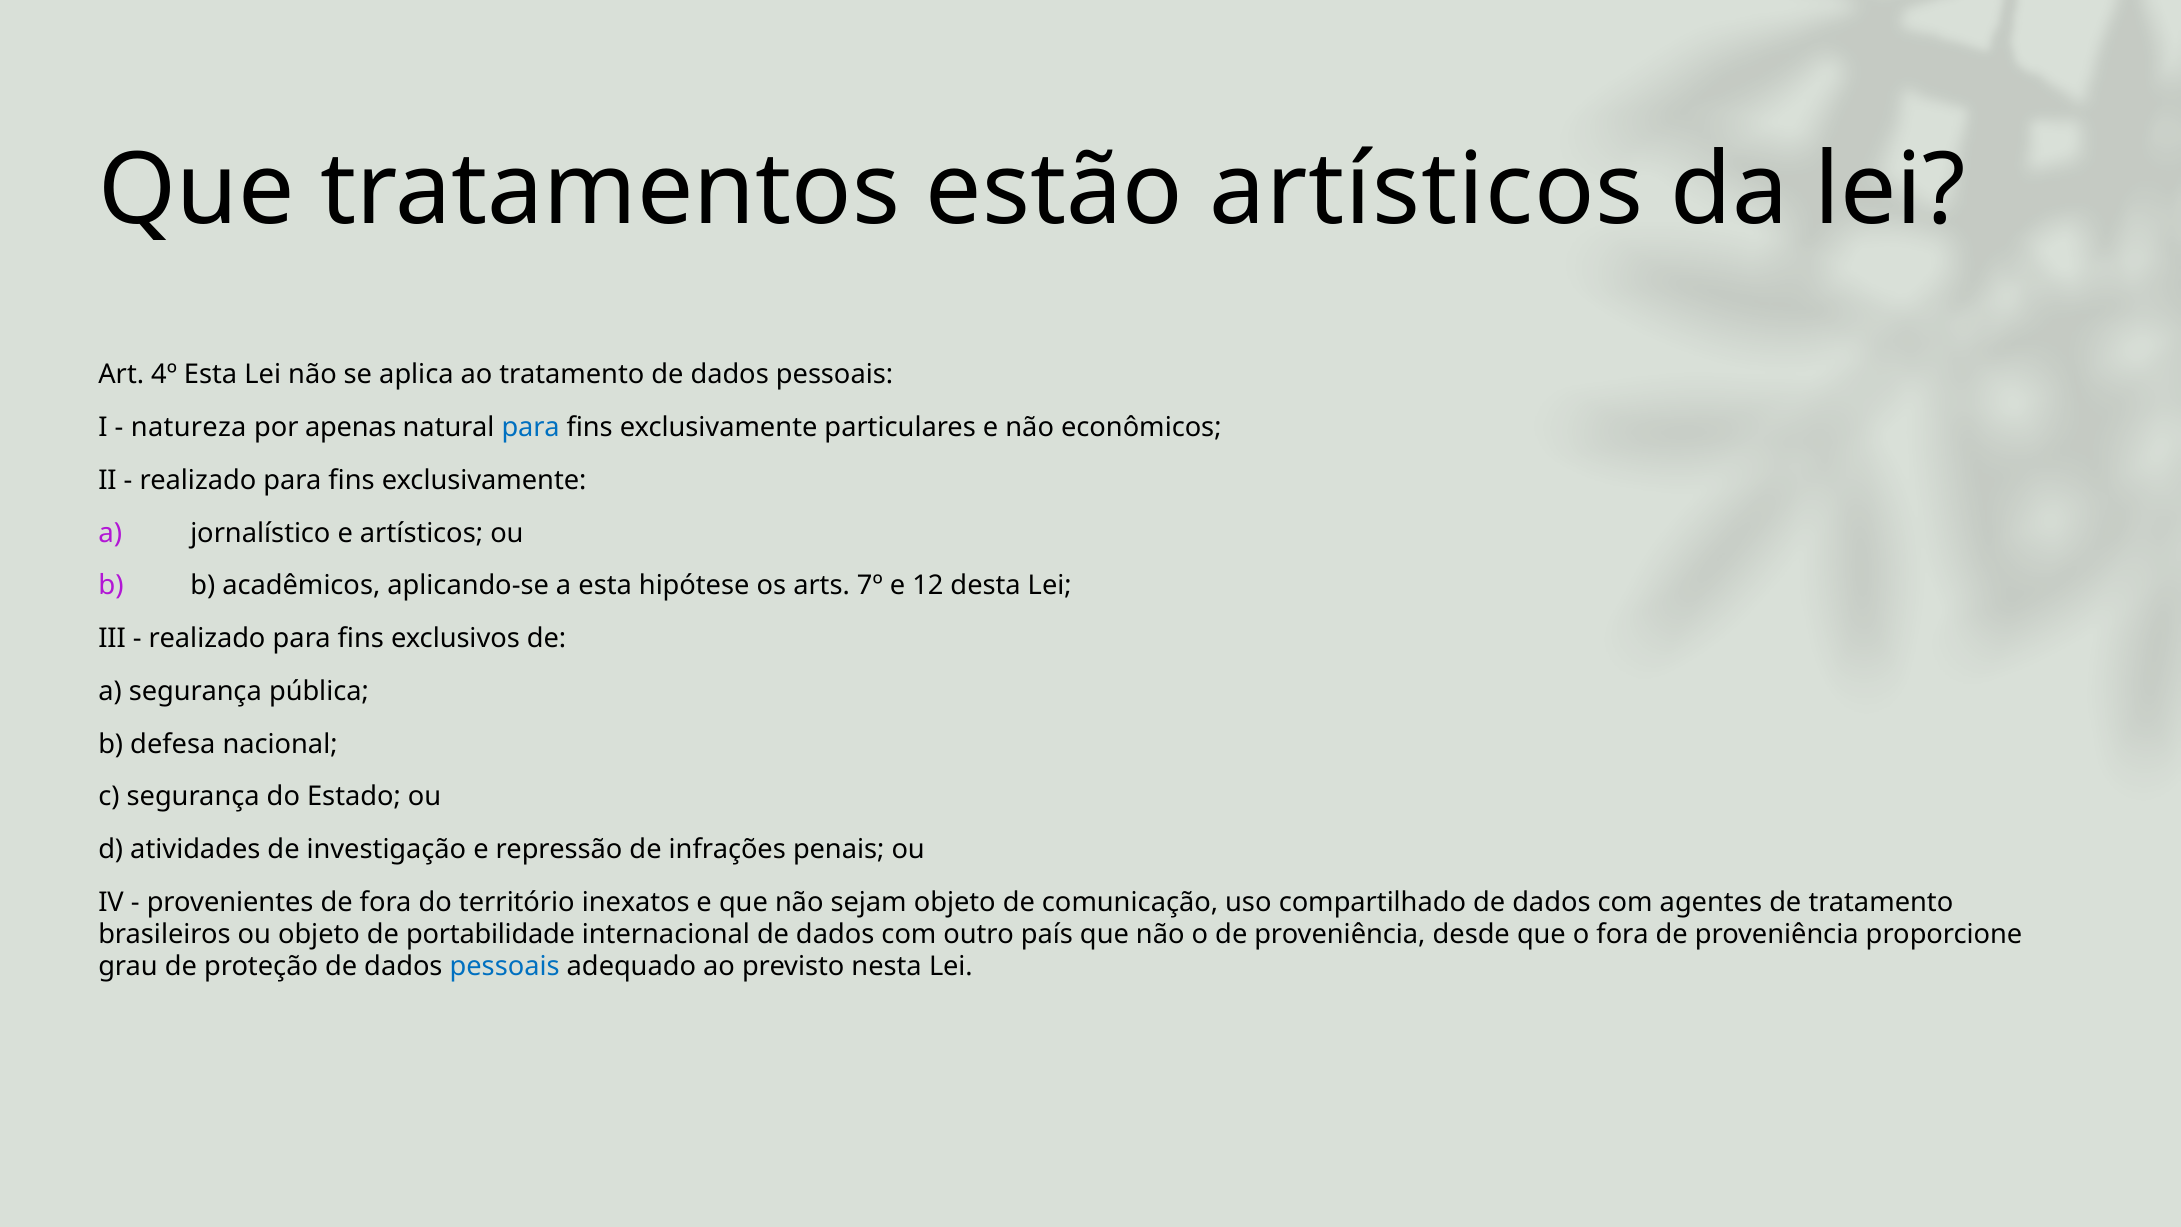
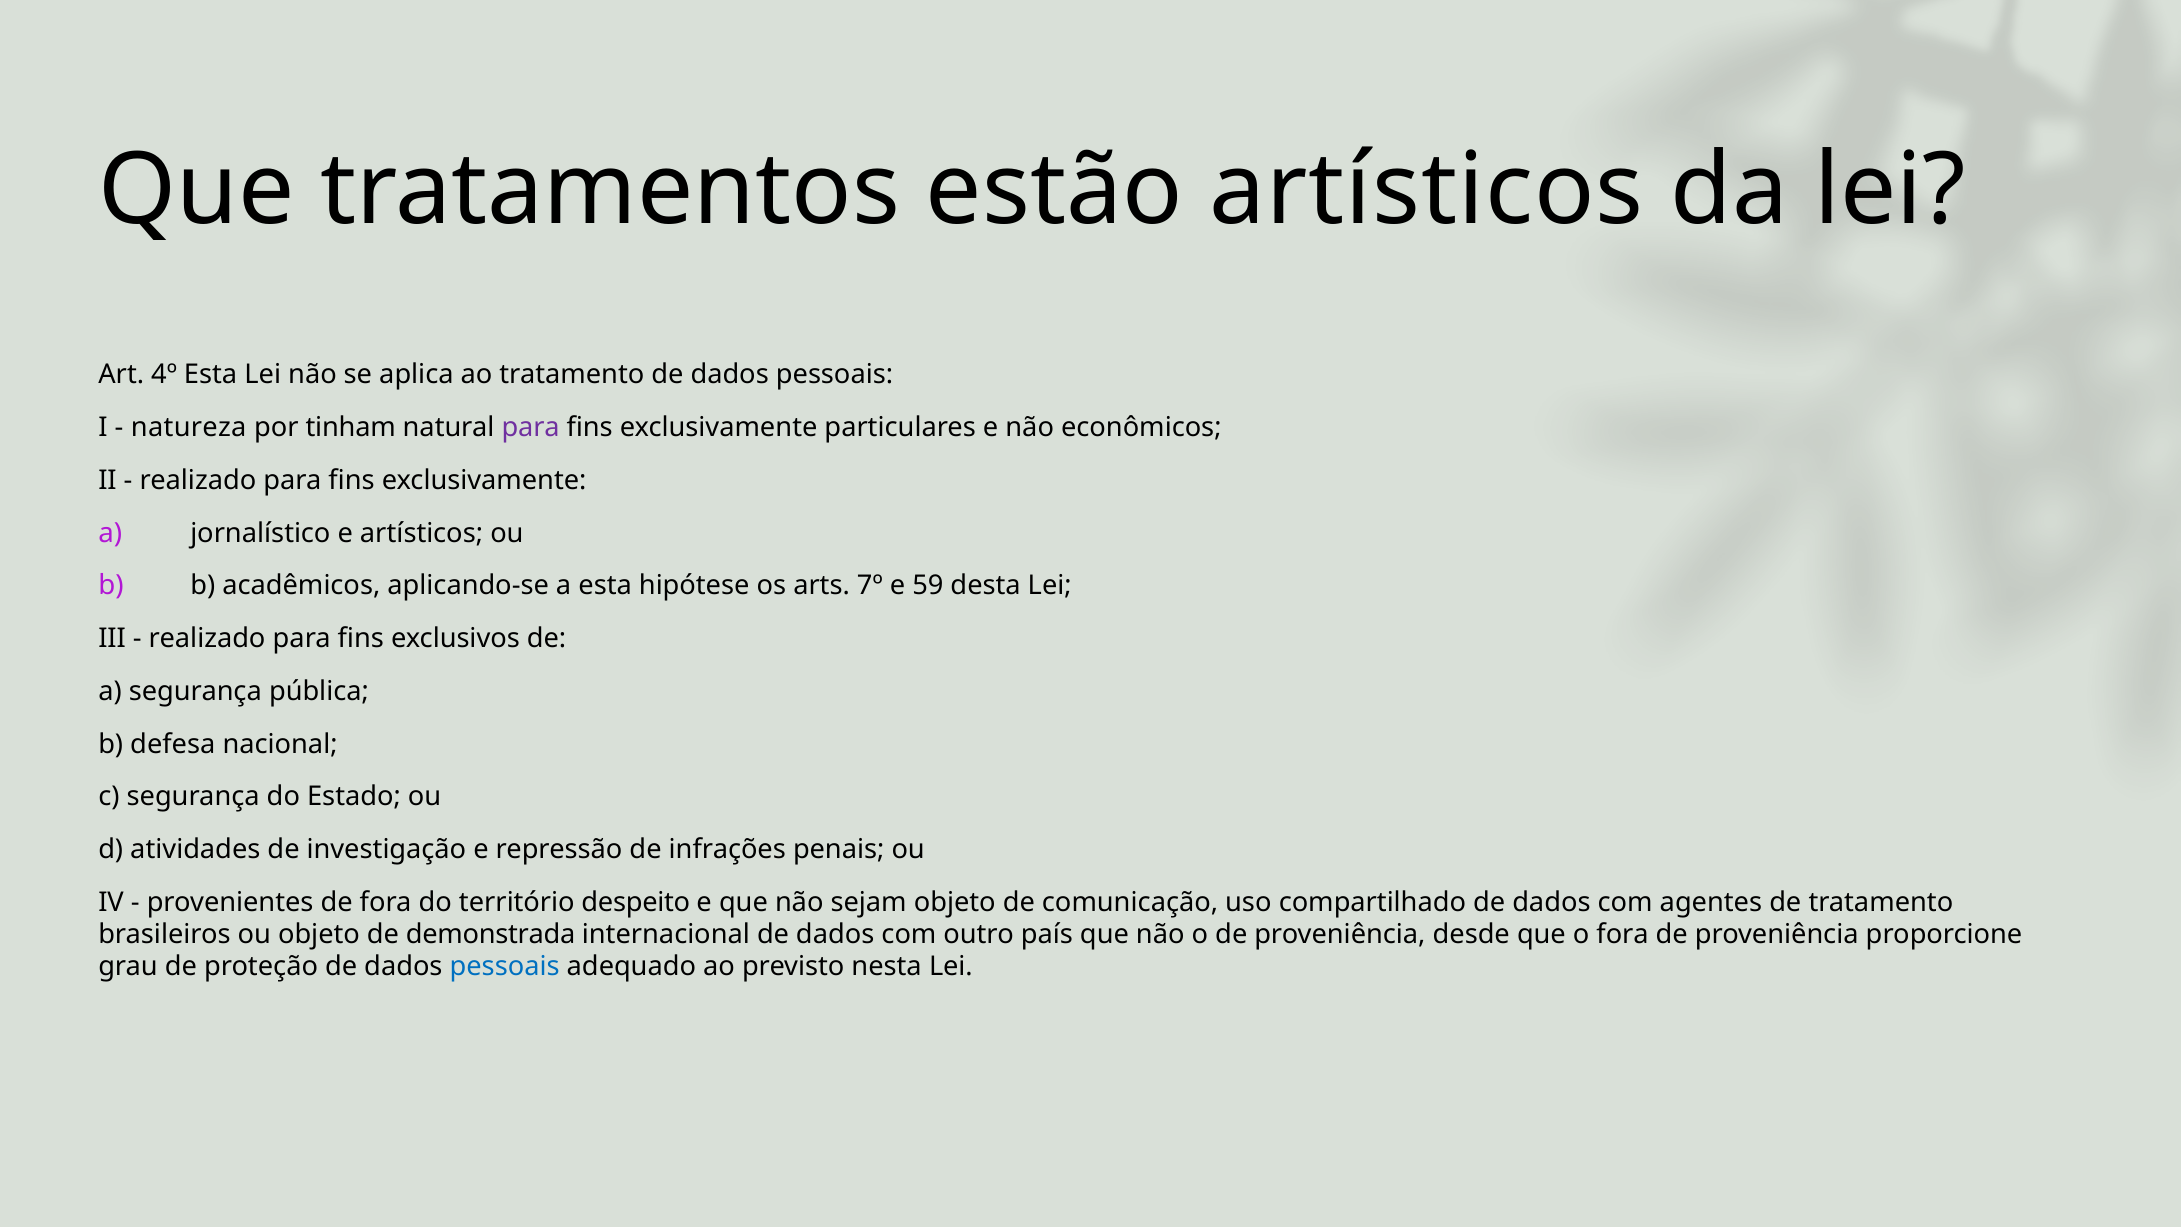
apenas: apenas -> tinham
para at (531, 428) colour: blue -> purple
12: 12 -> 59
inexatos: inexatos -> despeito
portabilidade: portabilidade -> demonstrada
